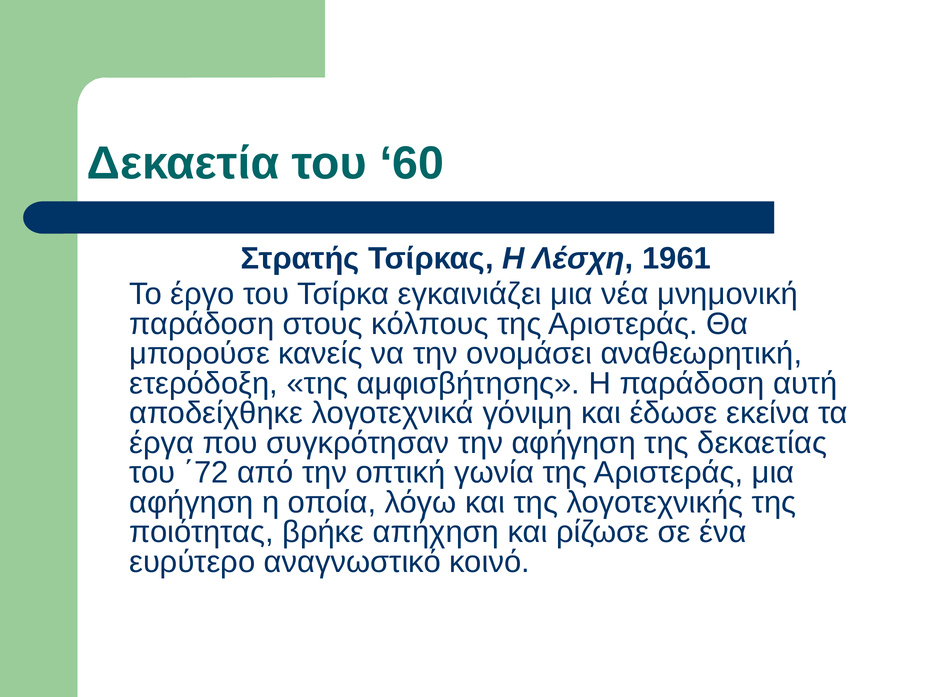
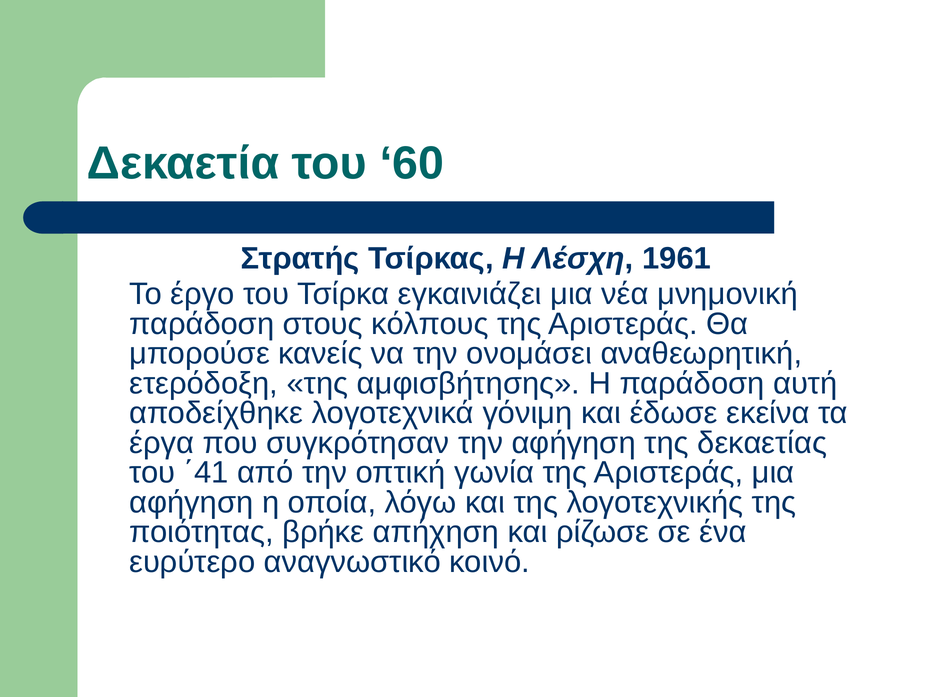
΄72: ΄72 -> ΄41
